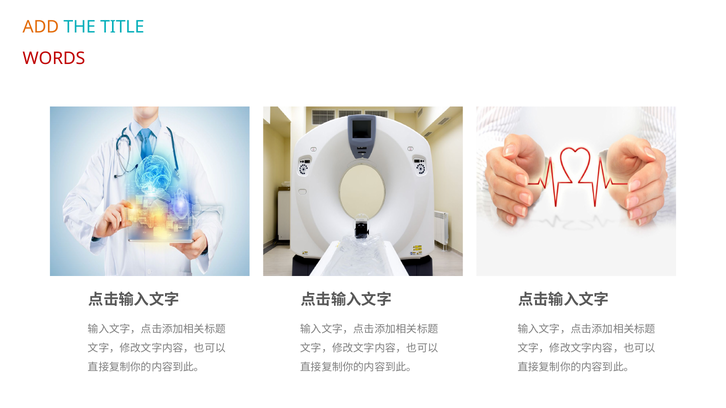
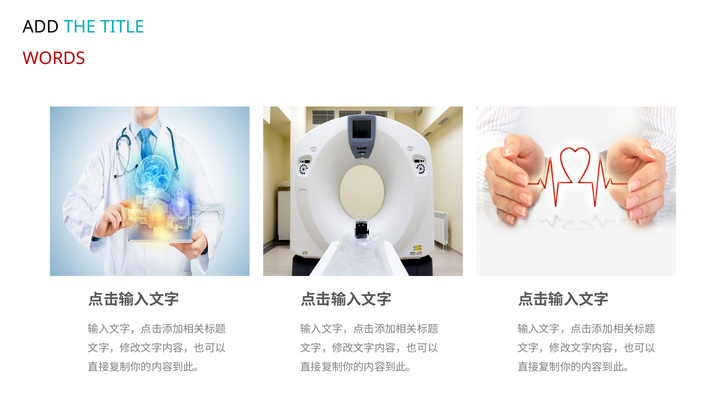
ADD colour: orange -> black
